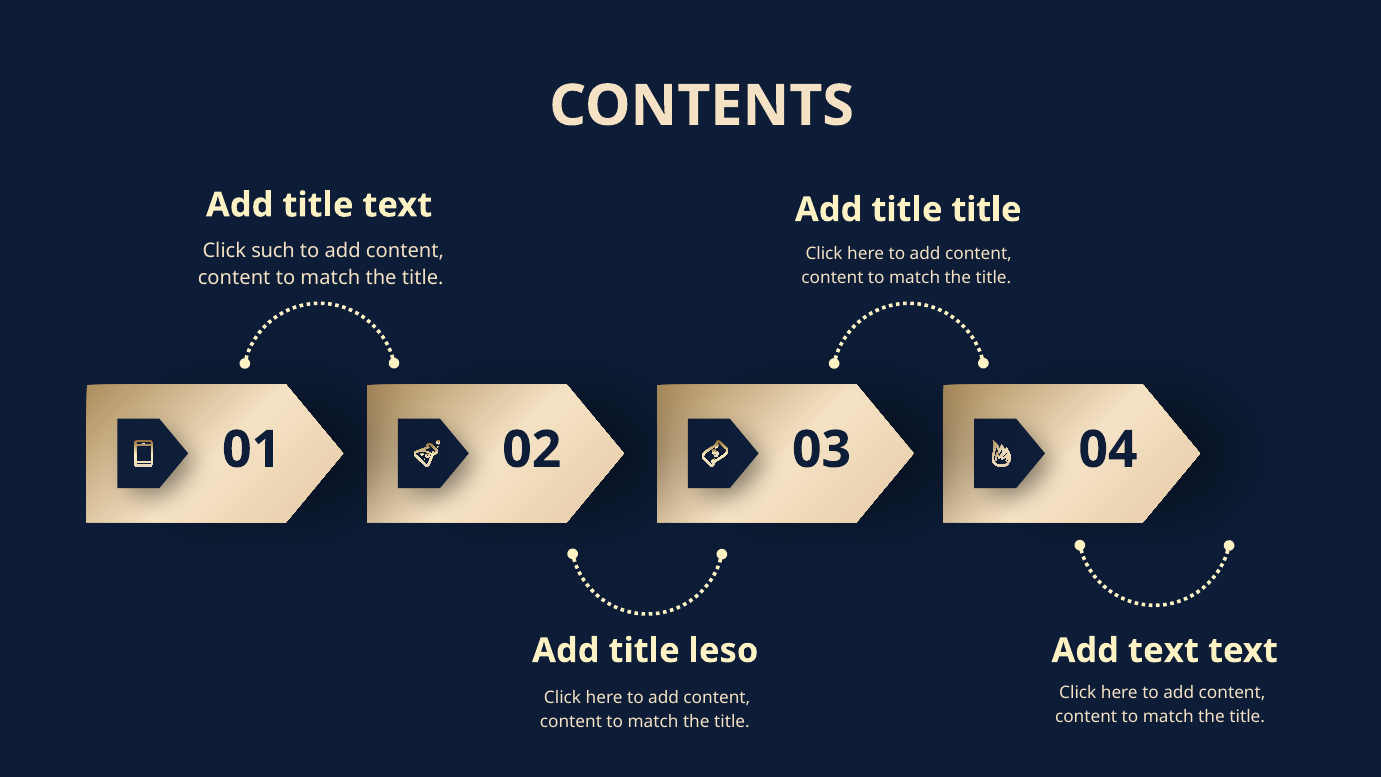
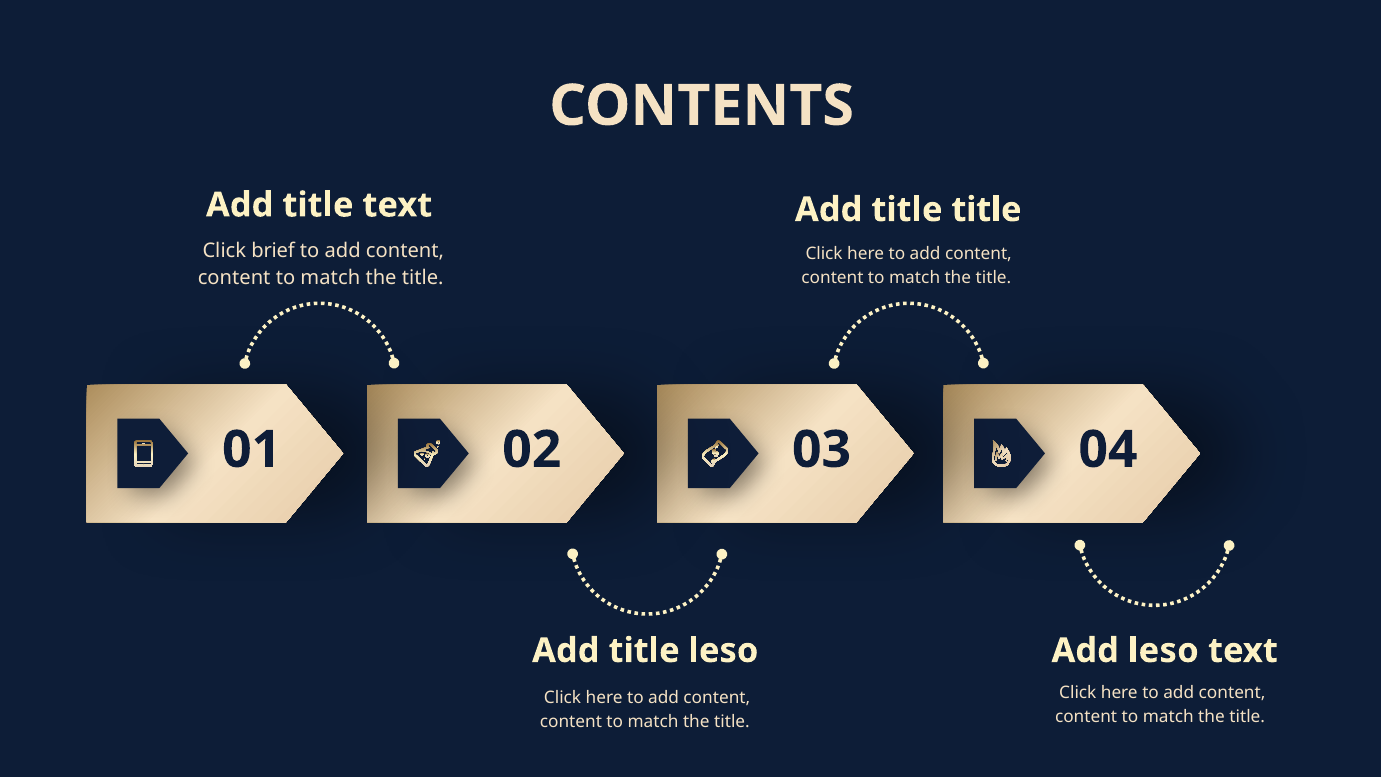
such: such -> brief
Add text: text -> leso
